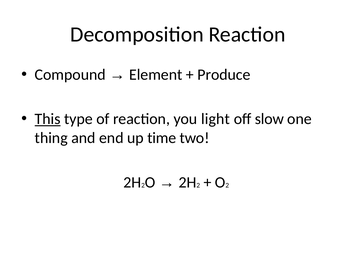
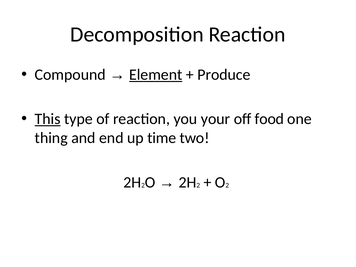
Element underline: none -> present
light: light -> your
slow: slow -> food
